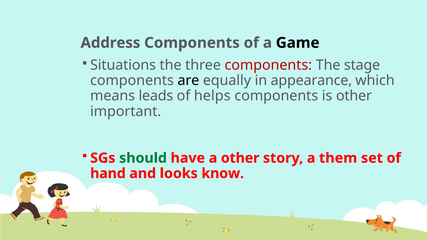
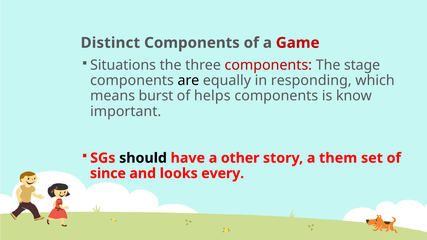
Address: Address -> Distinct
Game colour: black -> red
appearance: appearance -> responding
leads: leads -> burst
is other: other -> know
should colour: green -> black
hand: hand -> since
know: know -> every
